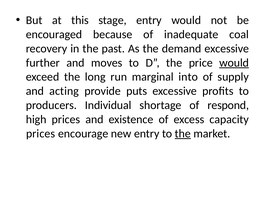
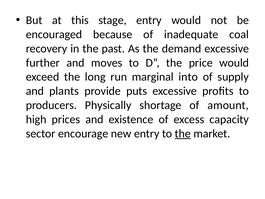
would at (234, 63) underline: present -> none
acting: acting -> plants
Individual: Individual -> Physically
respond: respond -> amount
prices at (41, 133): prices -> sector
